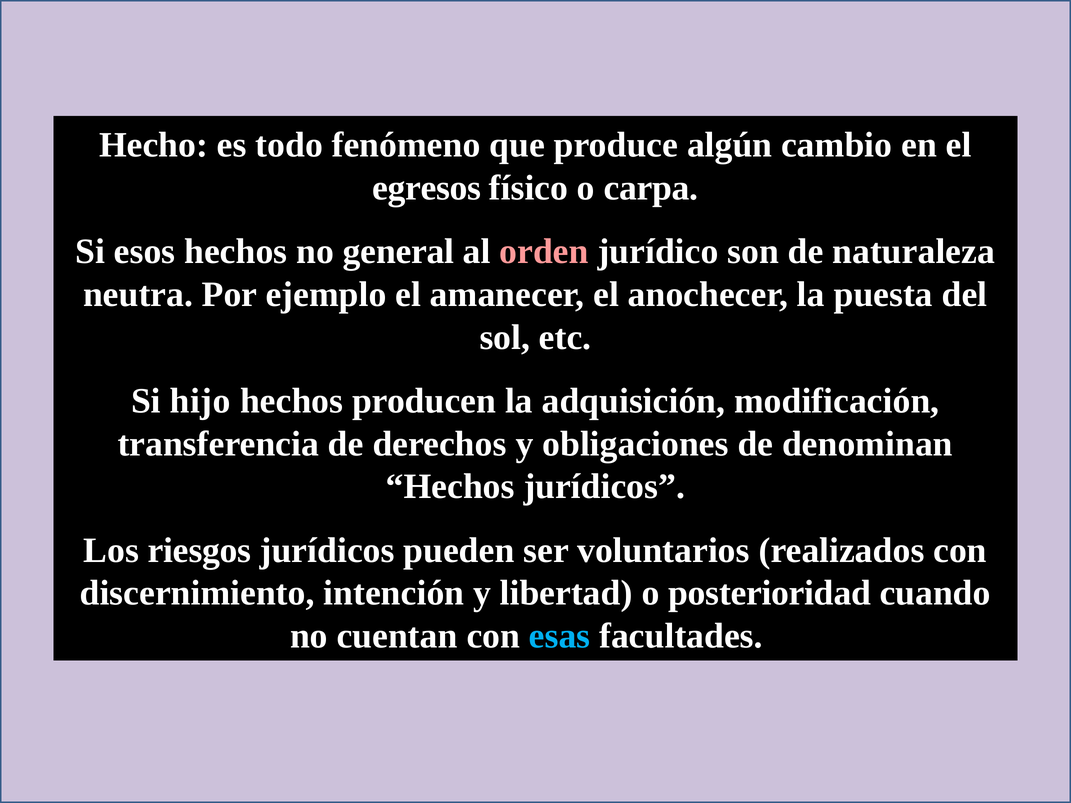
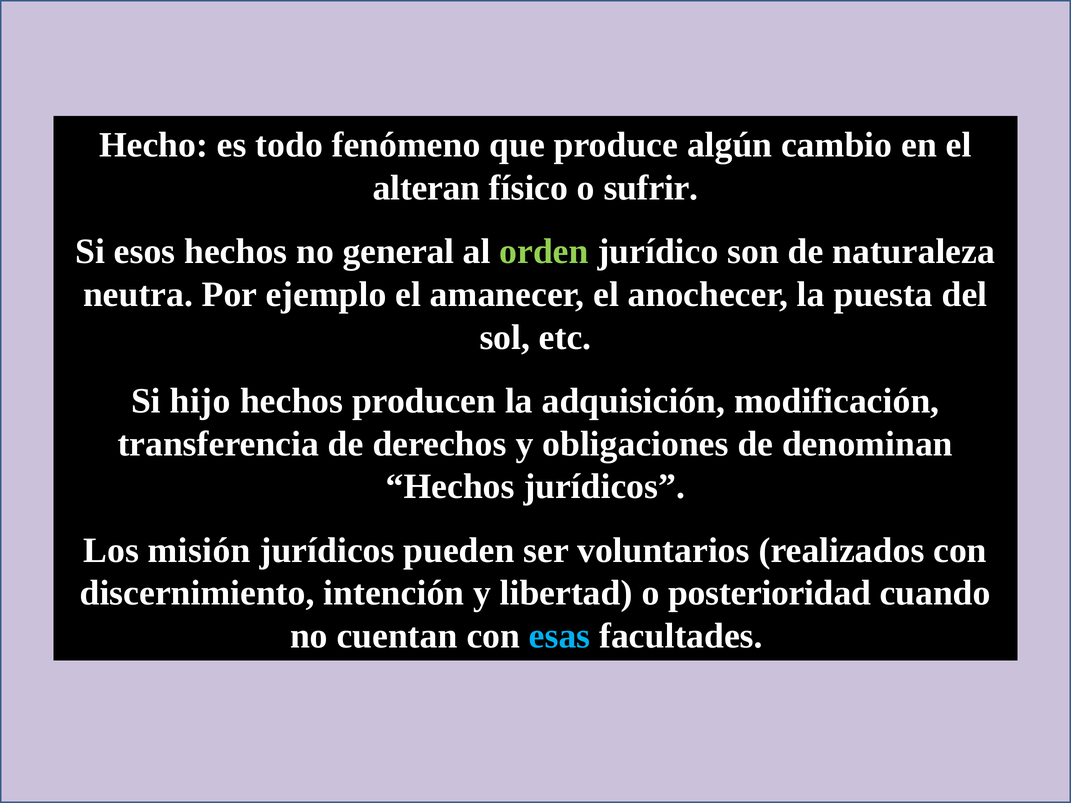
egresos: egresos -> alteran
carpa: carpa -> sufrir
orden colour: pink -> light green
riesgos: riesgos -> misión
